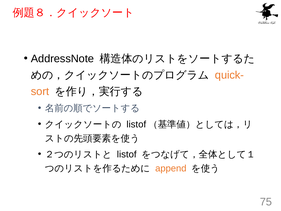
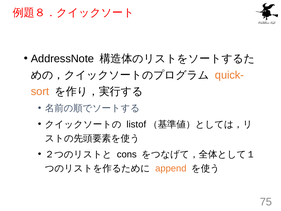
listof at (127, 154): listof -> cons
